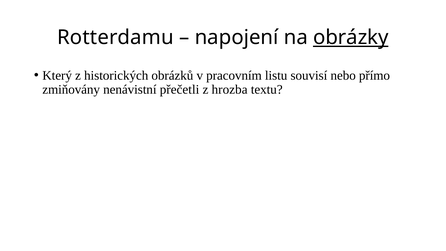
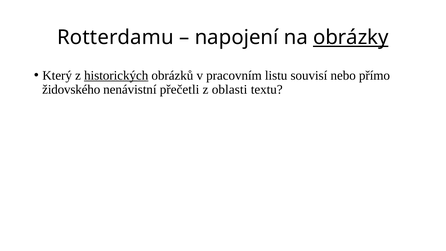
historických underline: none -> present
zmiňovány: zmiňovány -> židovského
hrozba: hrozba -> oblasti
